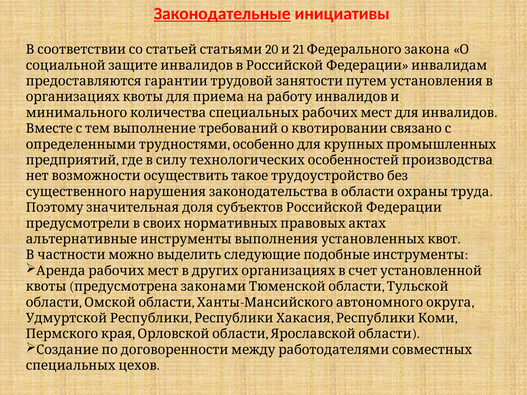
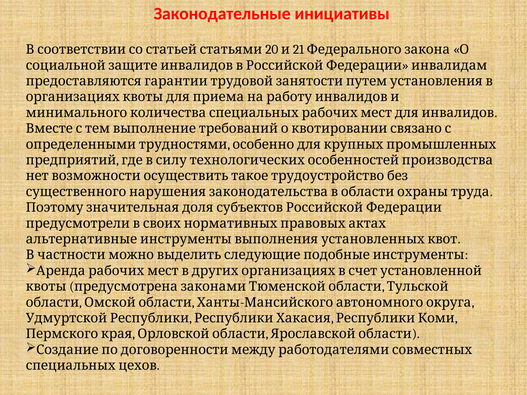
Законодательные underline: present -> none
